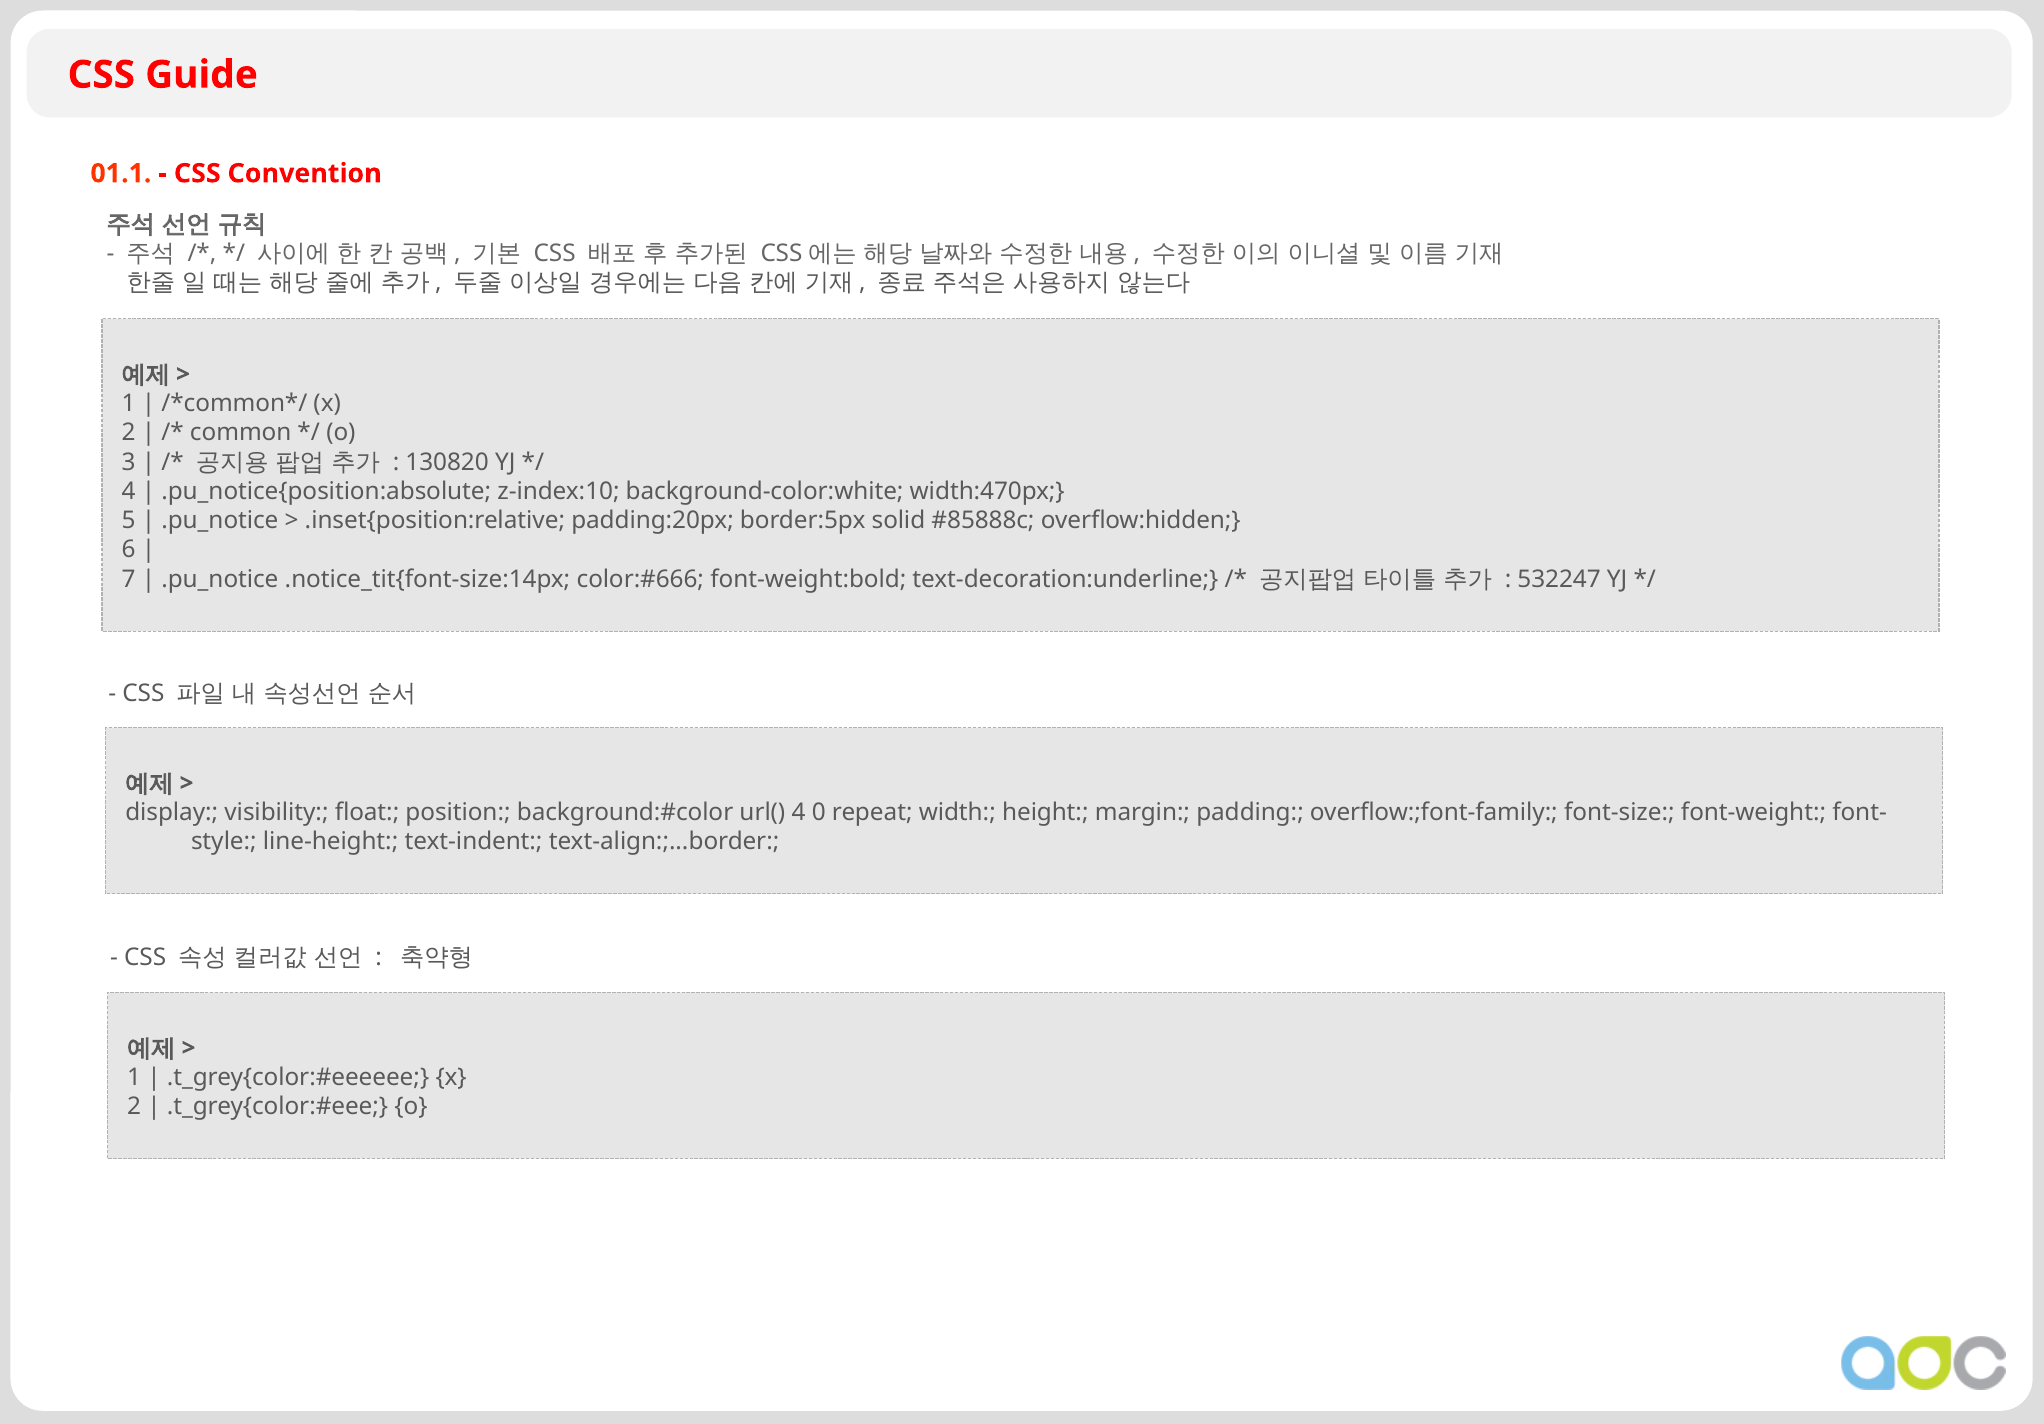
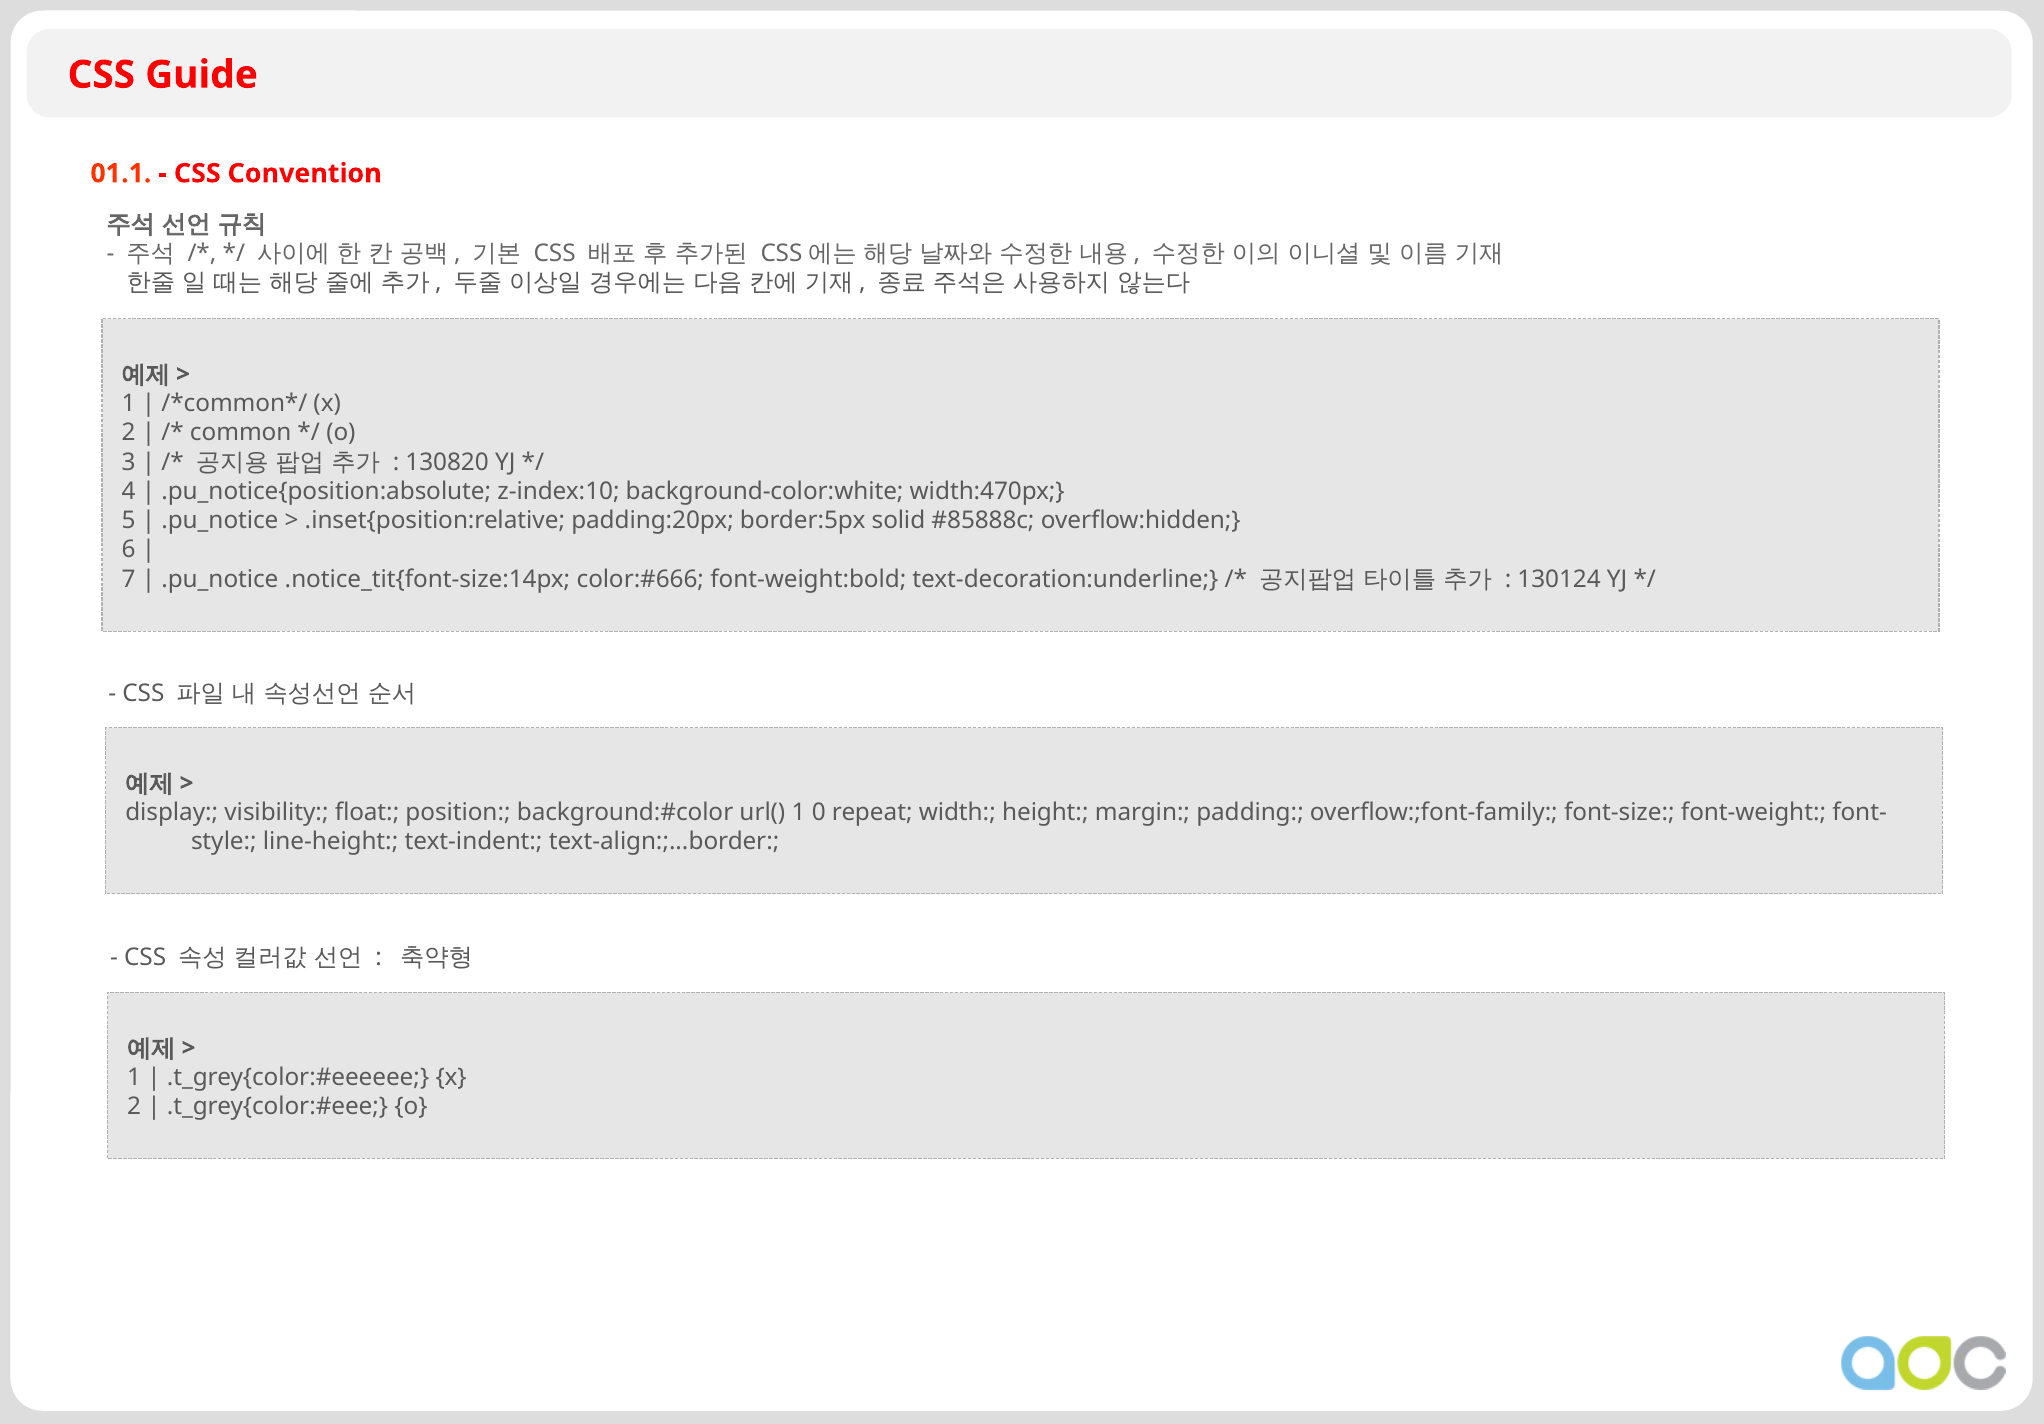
532247: 532247 -> 130124
url( 4: 4 -> 1
